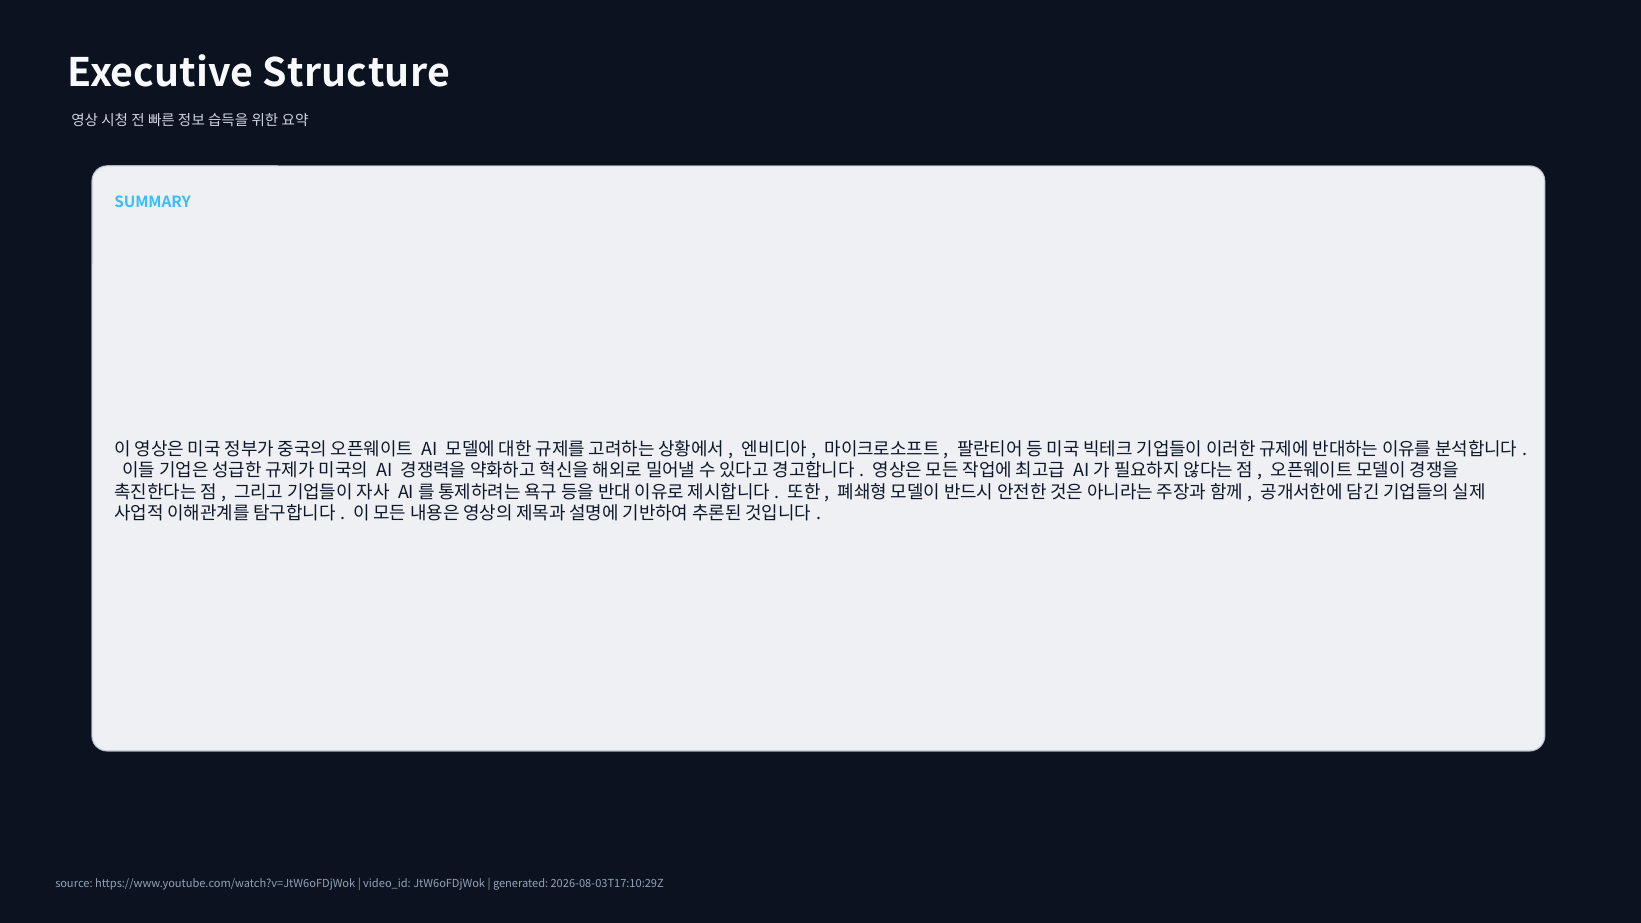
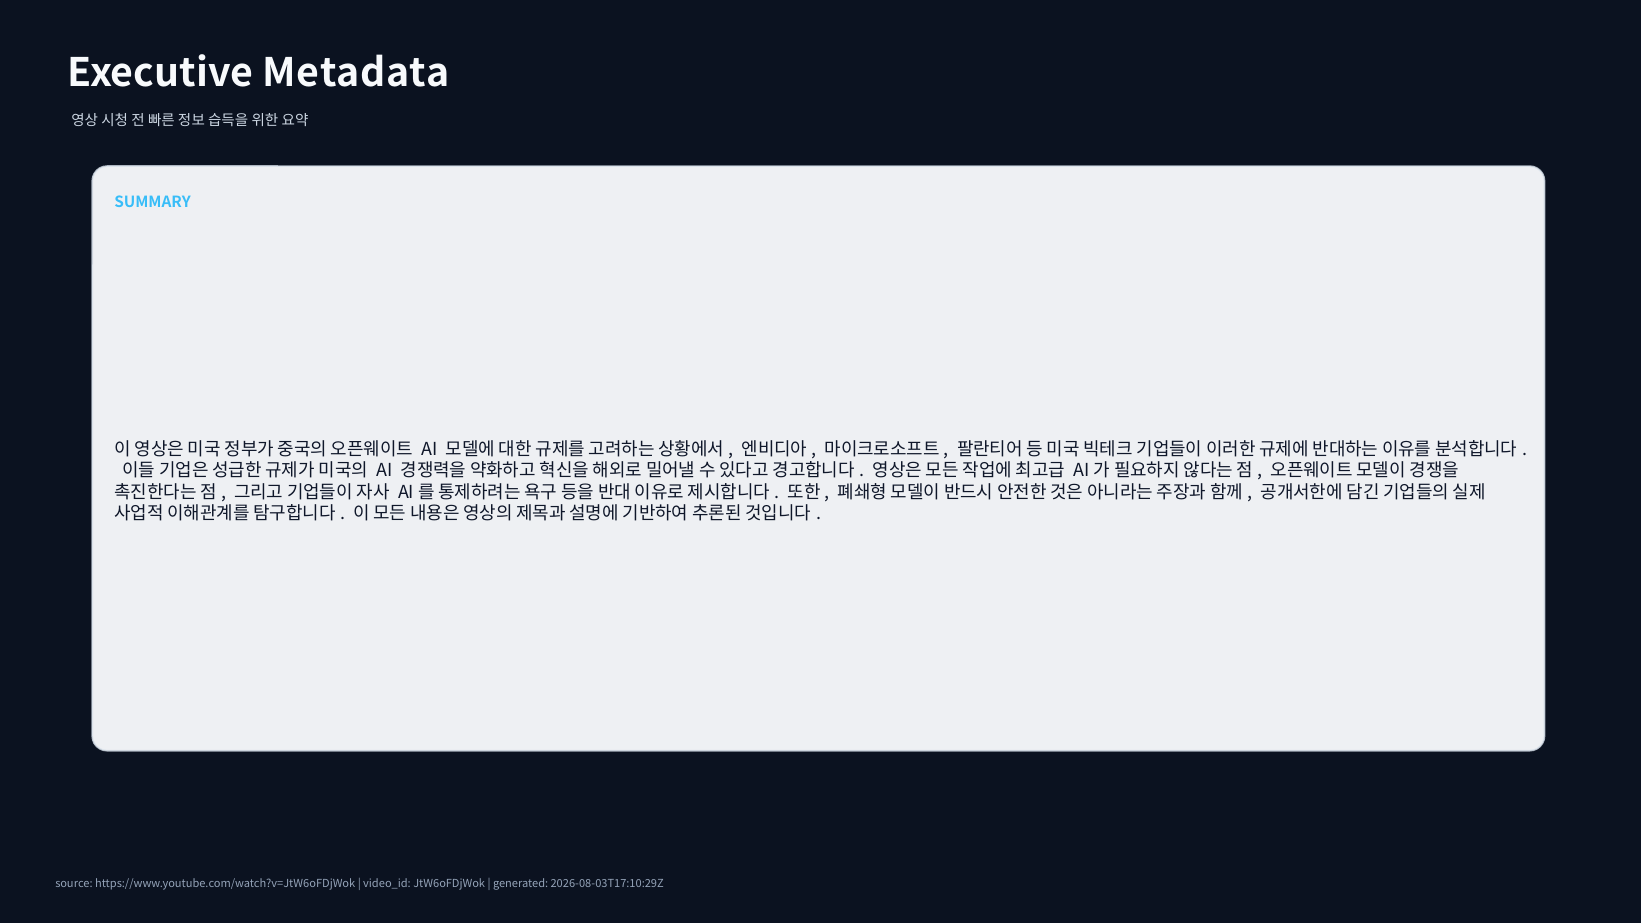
Structure: Structure -> Metadata
